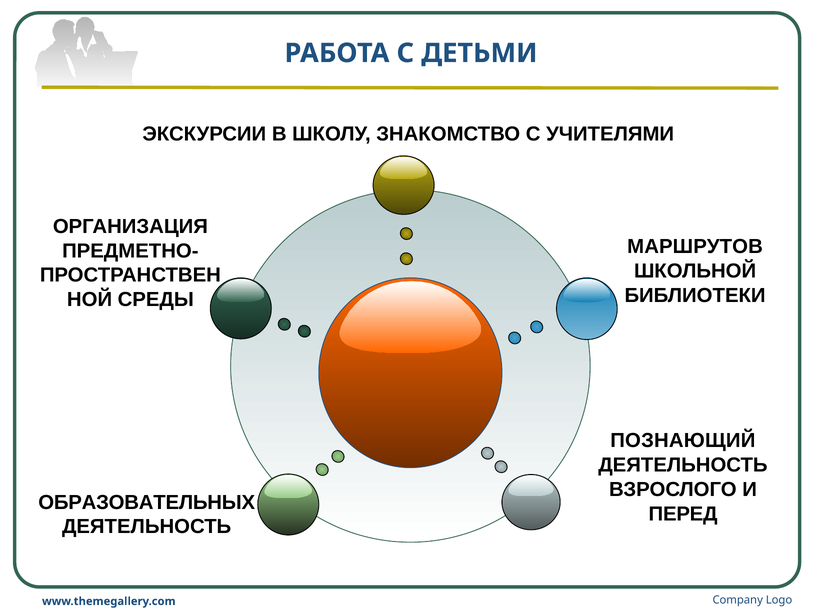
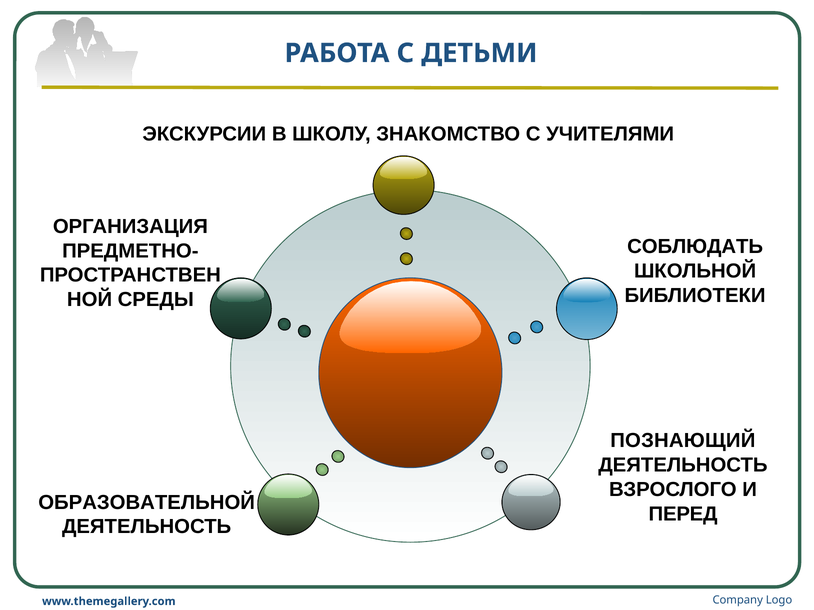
МАРШРУТОВ: МАРШРУТОВ -> СОБЛЮДАТЬ
ОБРАЗОВАТЕЛЬНЫХ: ОБРАЗОВАТЕЛЬНЫХ -> ОБРАЗОВАТЕЛЬНОЙ
